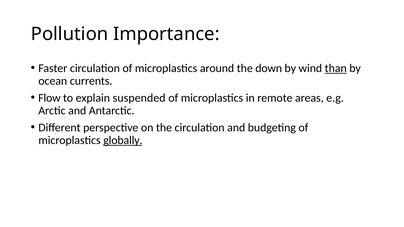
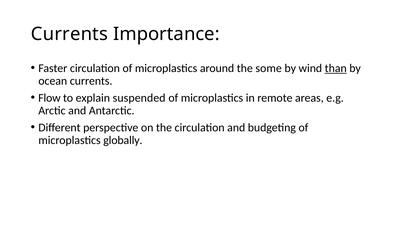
Pollution at (70, 34): Pollution -> Currents
down: down -> some
globally underline: present -> none
